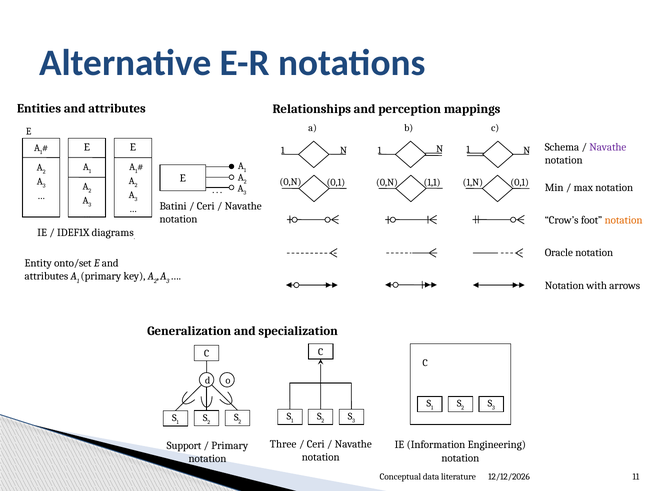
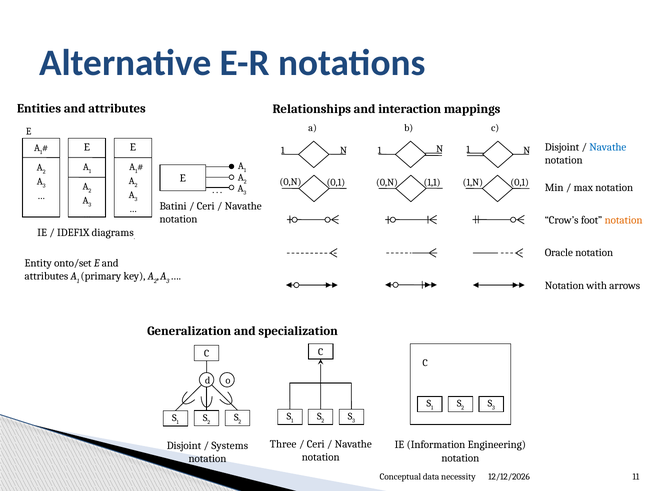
perception: perception -> interaction
N Schema: Schema -> Disjoint
Navathe at (608, 147) colour: purple -> blue
Support at (184, 446): Support -> Disjoint
Primary at (230, 446): Primary -> Systems
literature: literature -> necessity
